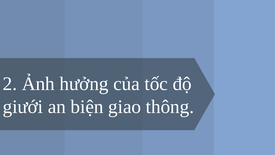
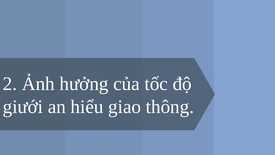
biện: biện -> hiểu
